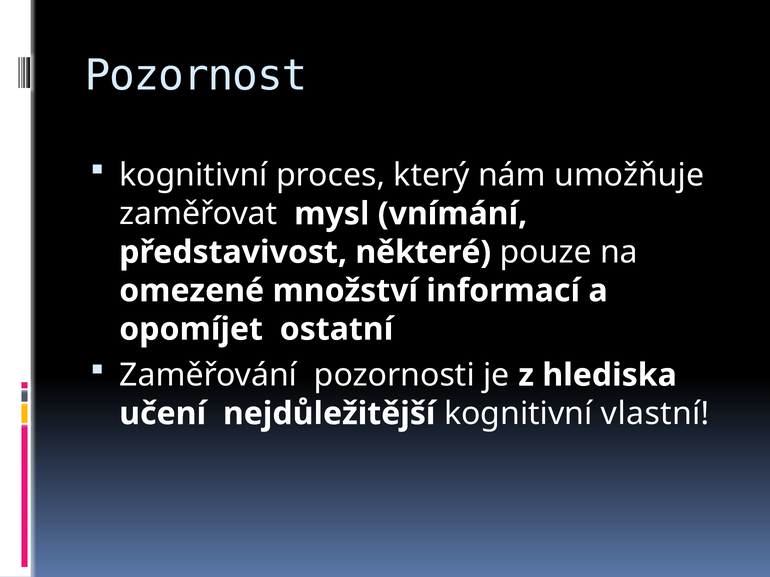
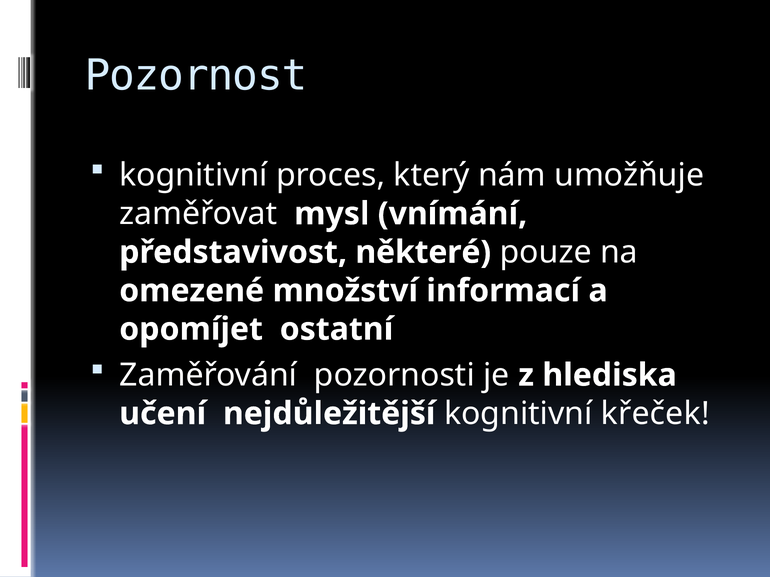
vlastní: vlastní -> křeček
